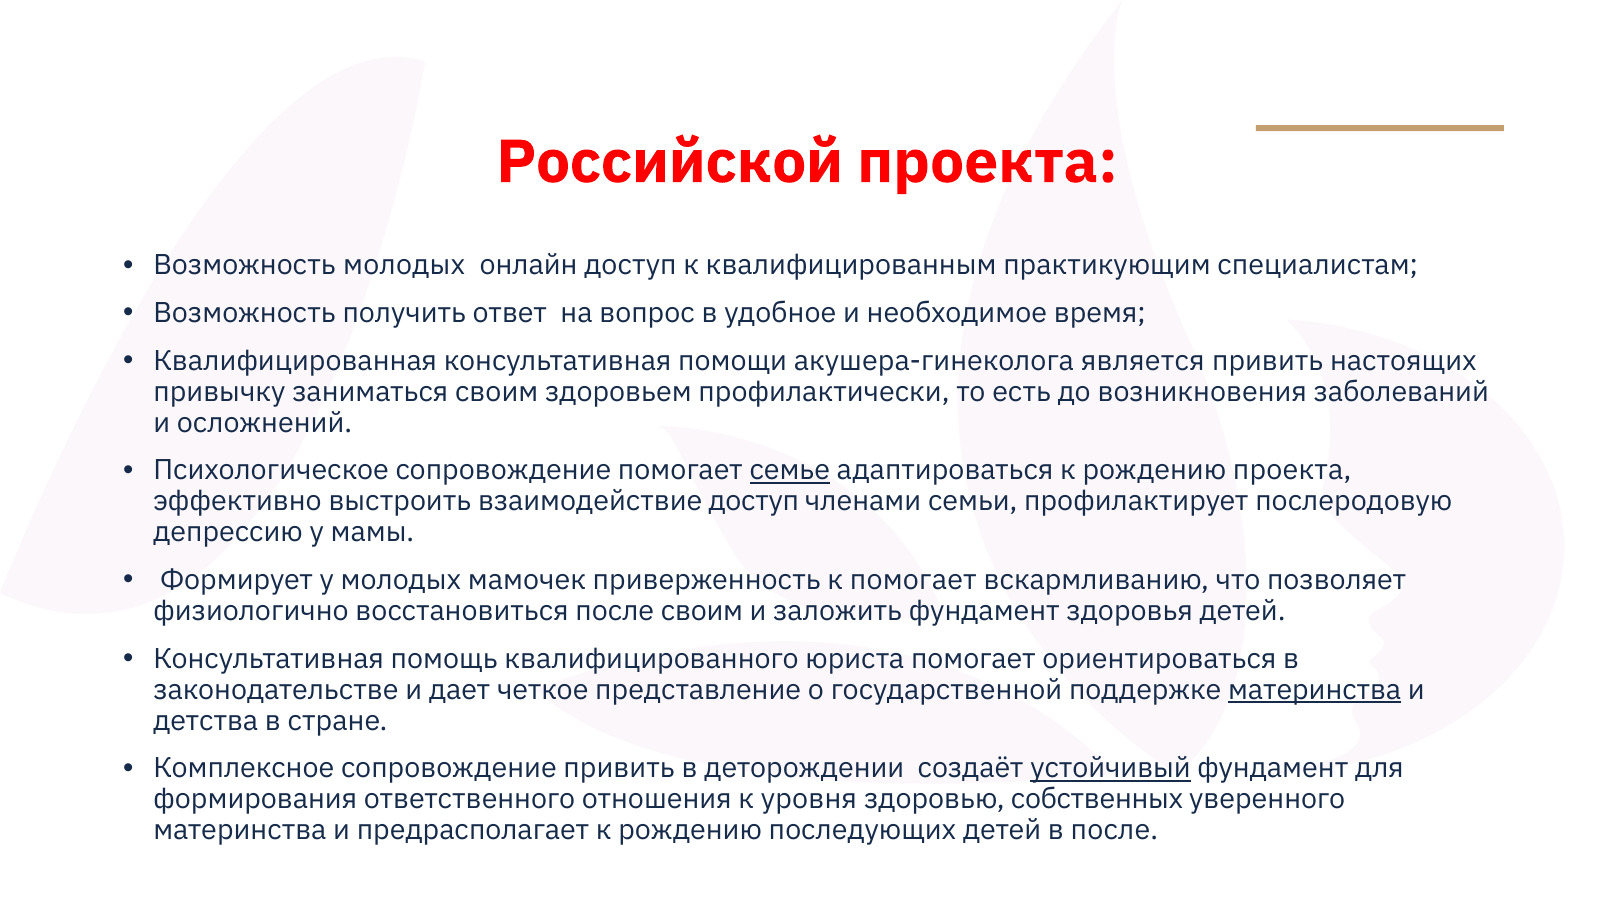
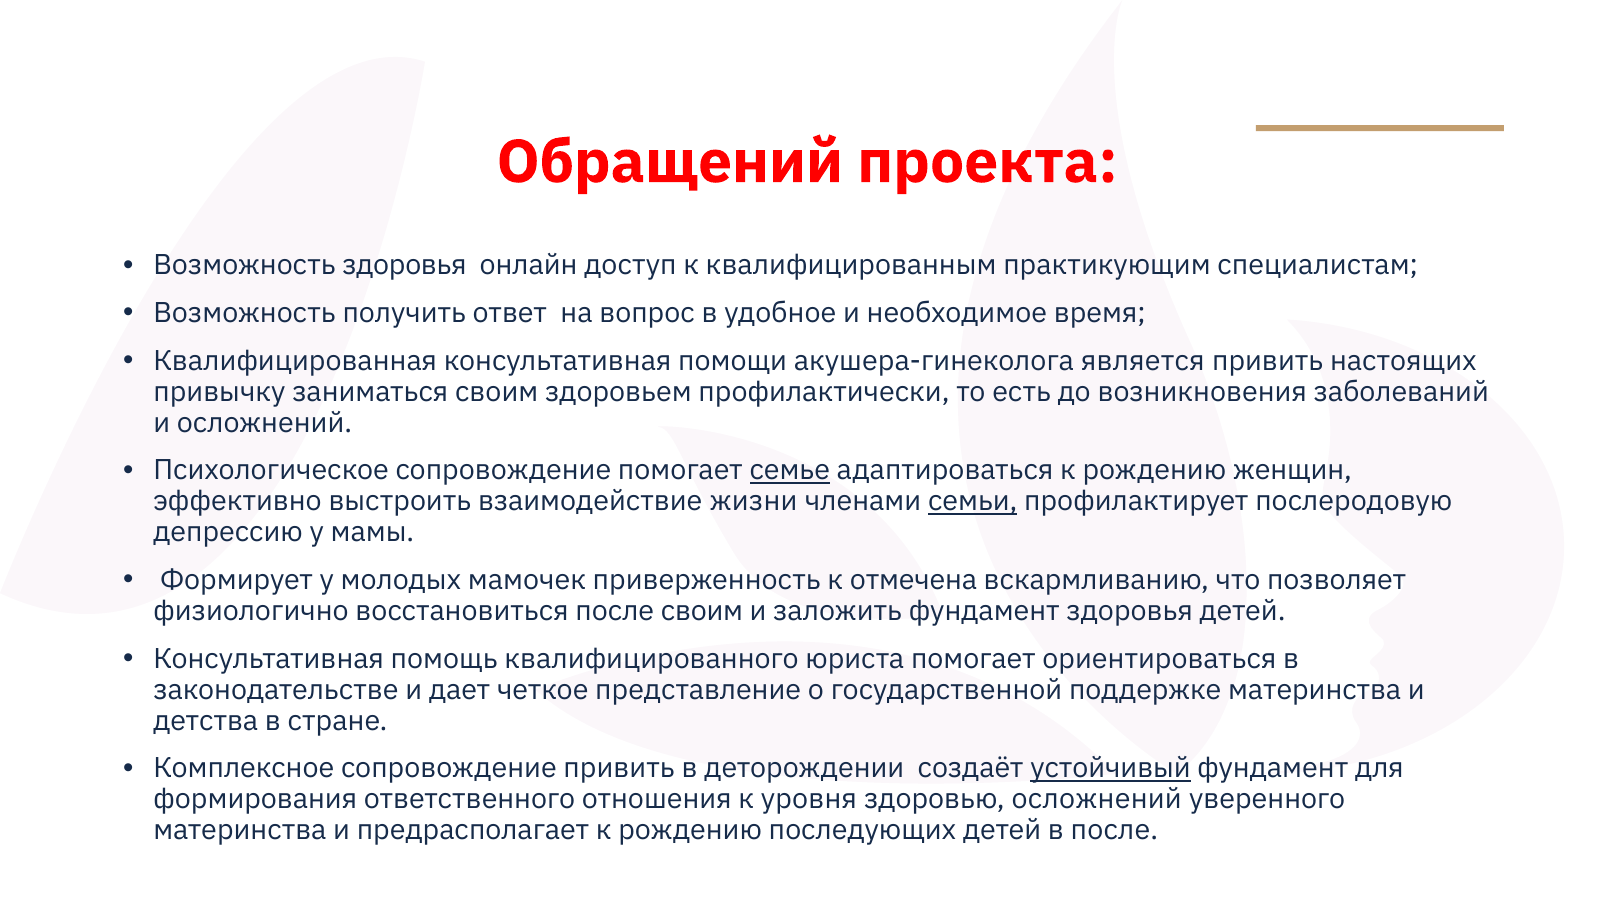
Российской: Российской -> Обращений
Возможность молодых: молодых -> здоровья
рождению проекта: проекта -> женщин
взаимодействие доступ: доступ -> жизни
семьи underline: none -> present
к помогает: помогает -> отмечена
материнства at (1315, 689) underline: present -> none
здоровью собственных: собственных -> осложнений
